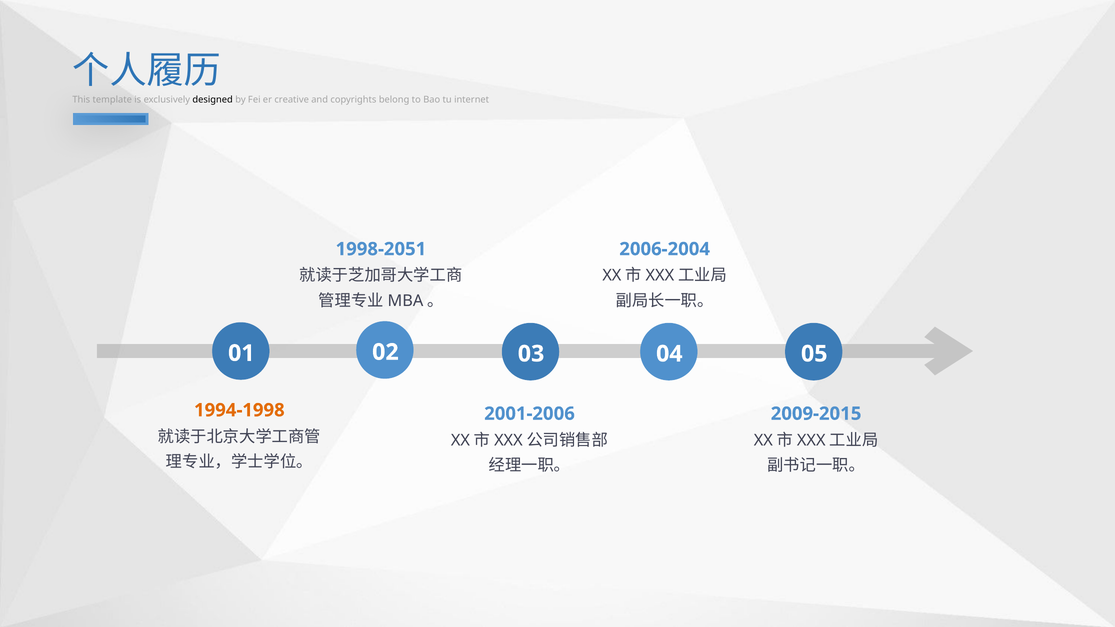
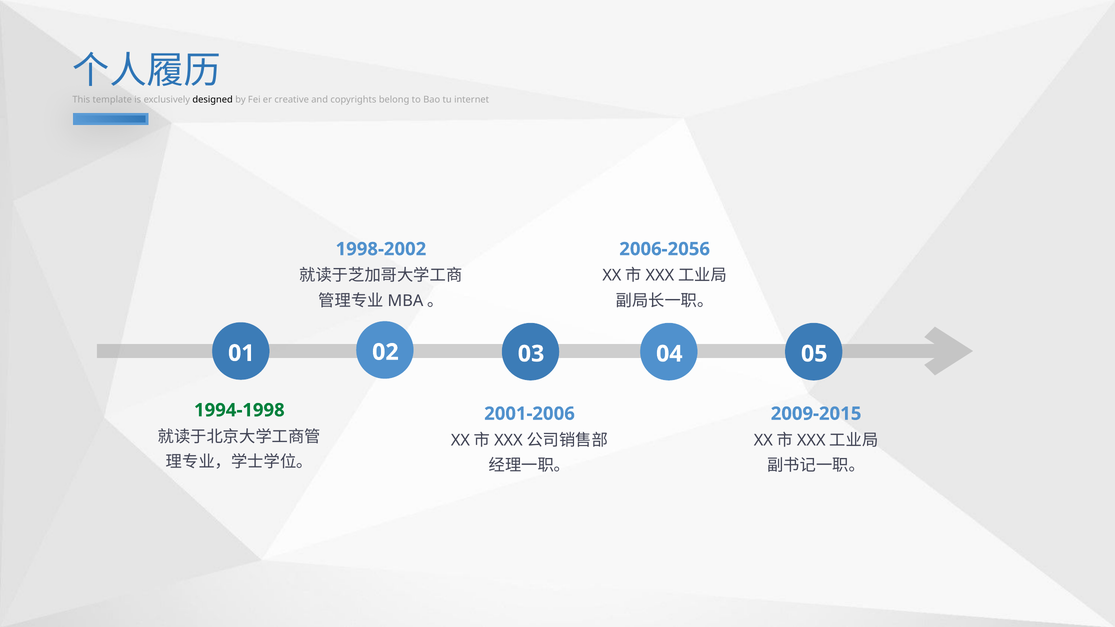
1998-2051: 1998-2051 -> 1998-2002
2006-2004: 2006-2004 -> 2006-2056
1994-1998 colour: orange -> green
